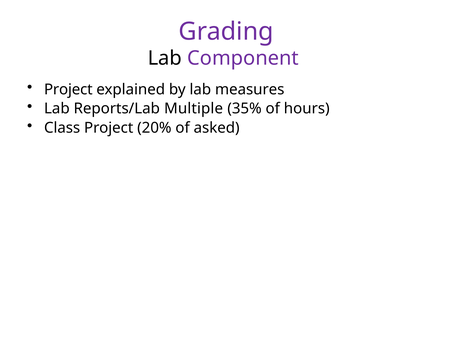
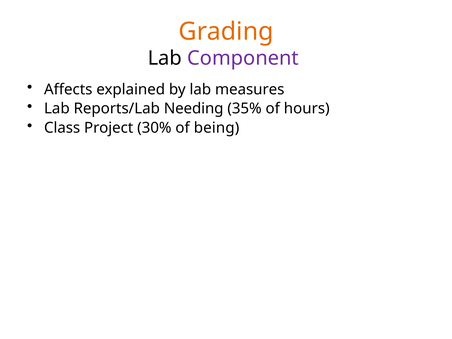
Grading colour: purple -> orange
Project at (68, 89): Project -> Affects
Multiple: Multiple -> Needing
20%: 20% -> 30%
asked: asked -> being
